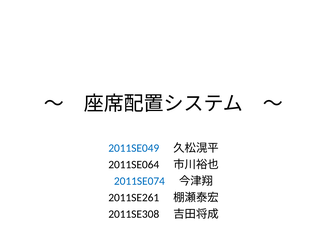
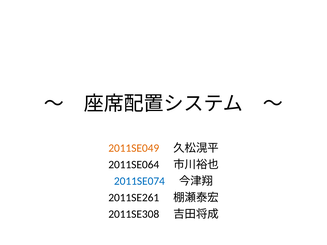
2011SE049 colour: blue -> orange
